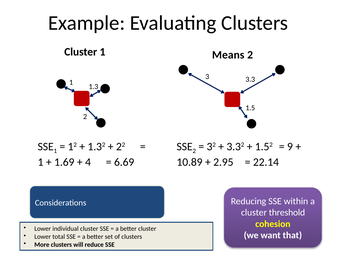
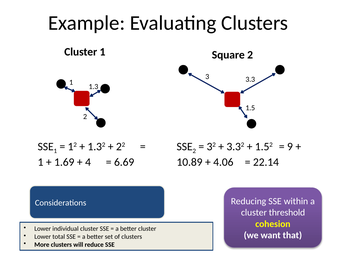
Means: Means -> Square
2.95: 2.95 -> 4.06
